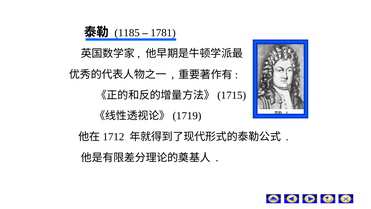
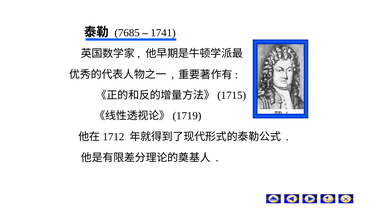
1185: 1185 -> 7685
1781: 1781 -> 1741
